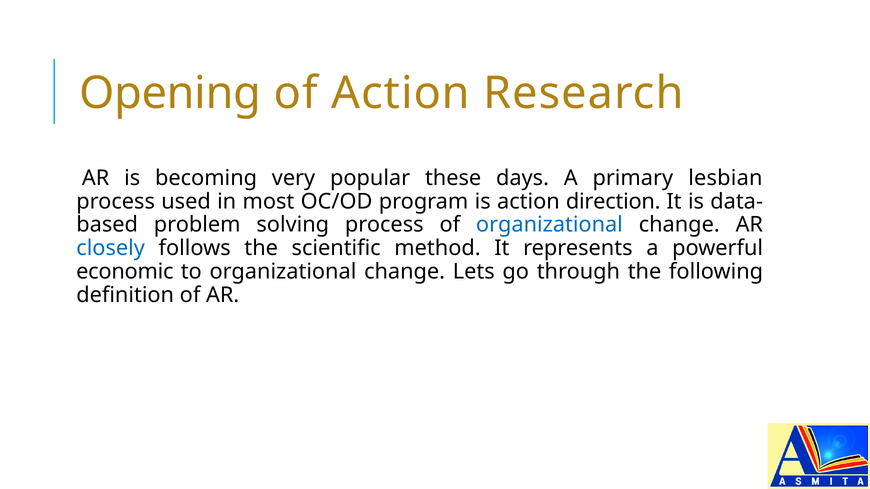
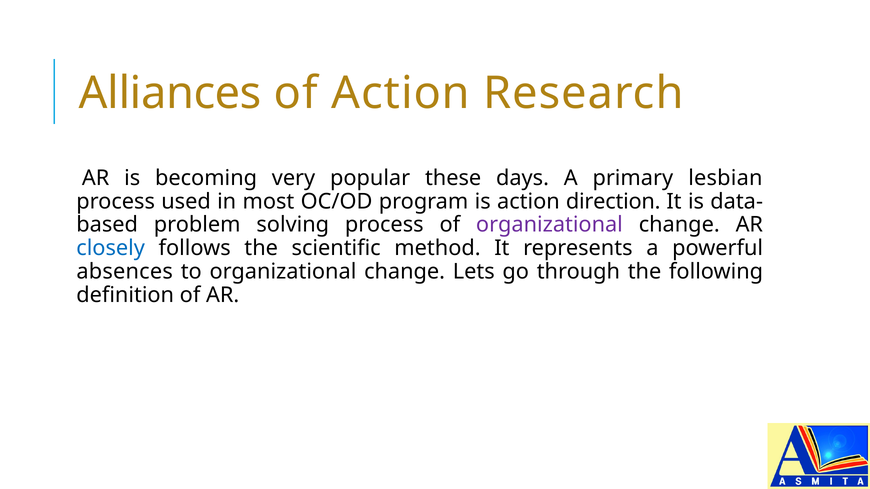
Opening: Opening -> Alliances
organizational at (549, 225) colour: blue -> purple
economic: economic -> absences
